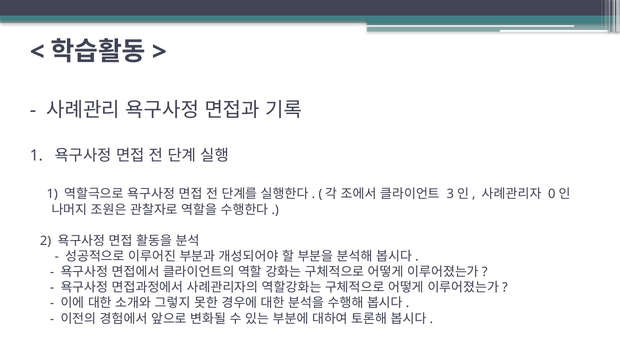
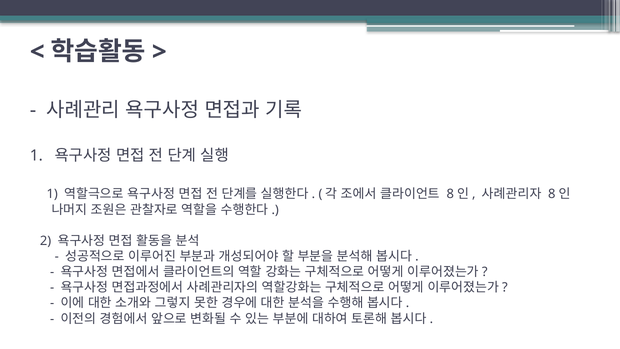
3 at (450, 194): 3 -> 8
0 at (552, 194): 0 -> 8
